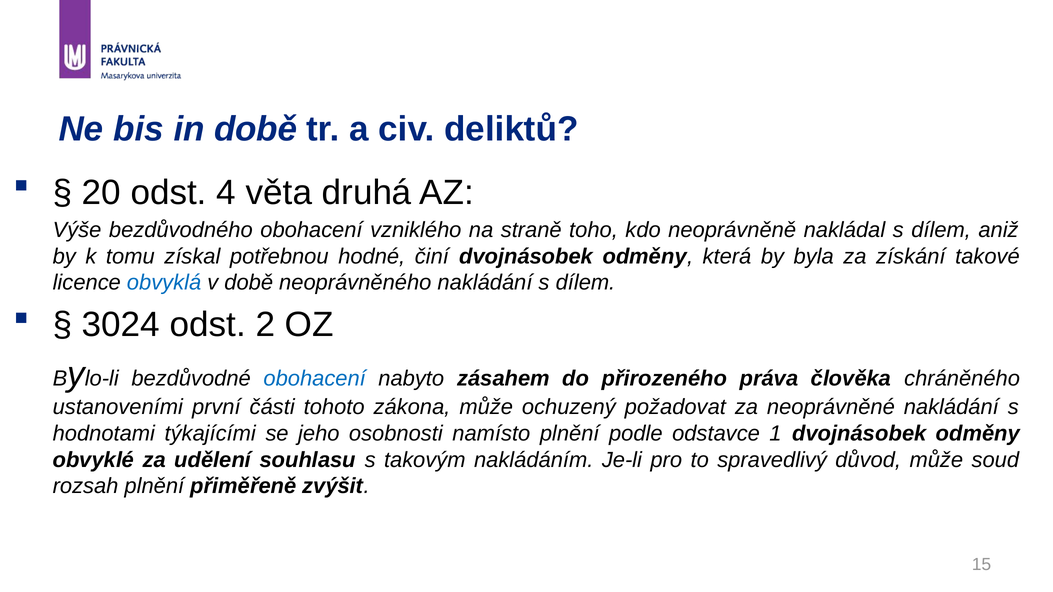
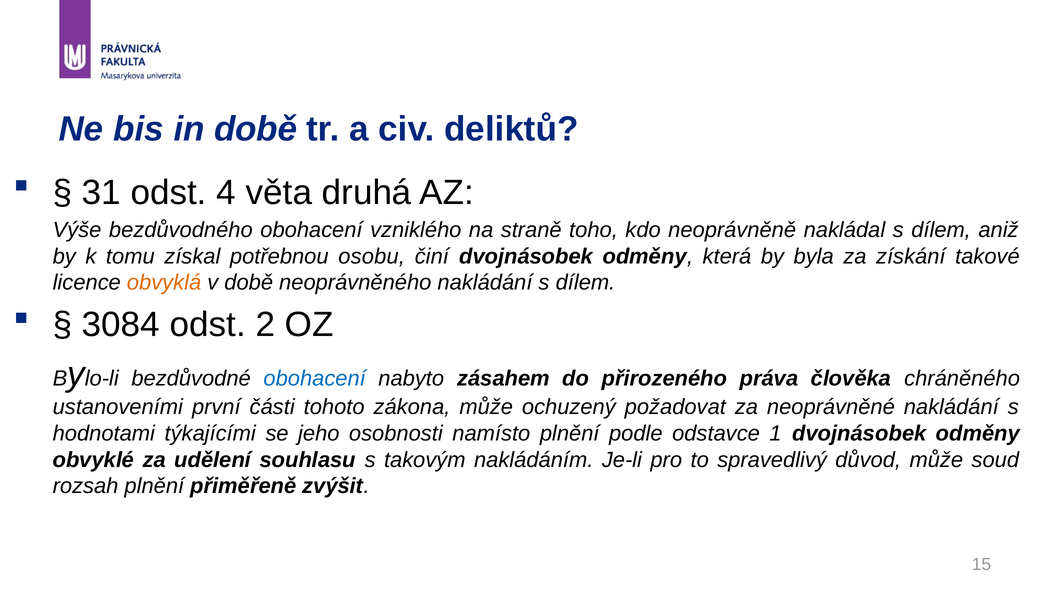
20: 20 -> 31
hodné: hodné -> osobu
obvyklá colour: blue -> orange
3024: 3024 -> 3084
